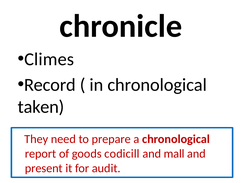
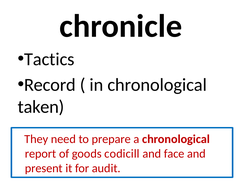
Climes: Climes -> Tactics
mall: mall -> face
